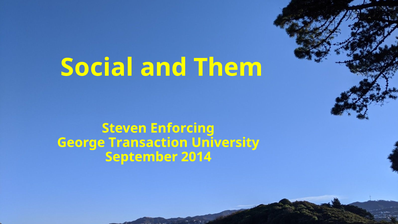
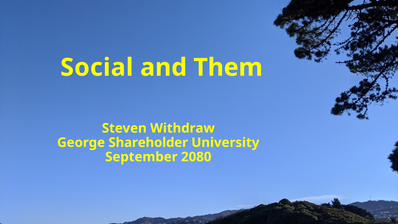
Enforcing: Enforcing -> Withdraw
Transaction: Transaction -> Shareholder
2014: 2014 -> 2080
